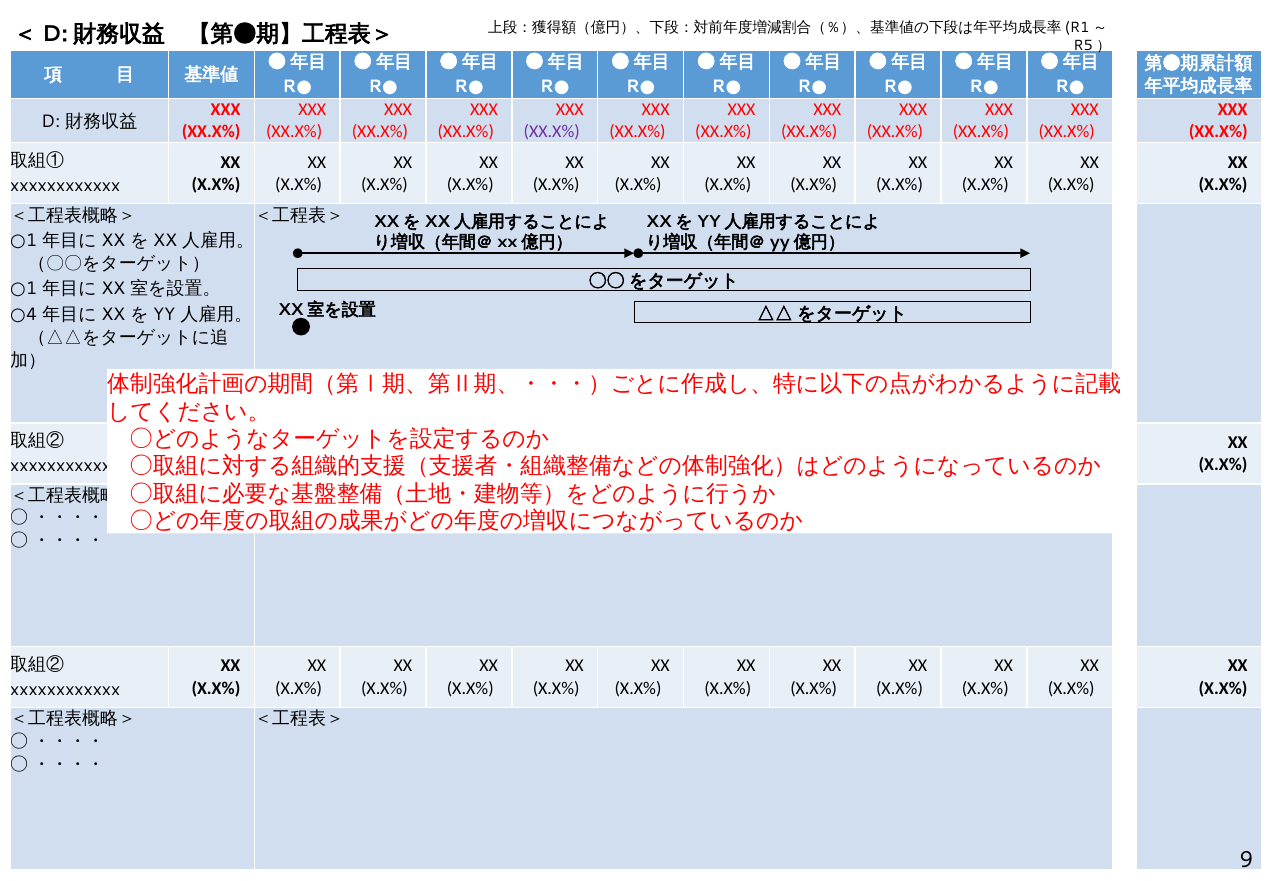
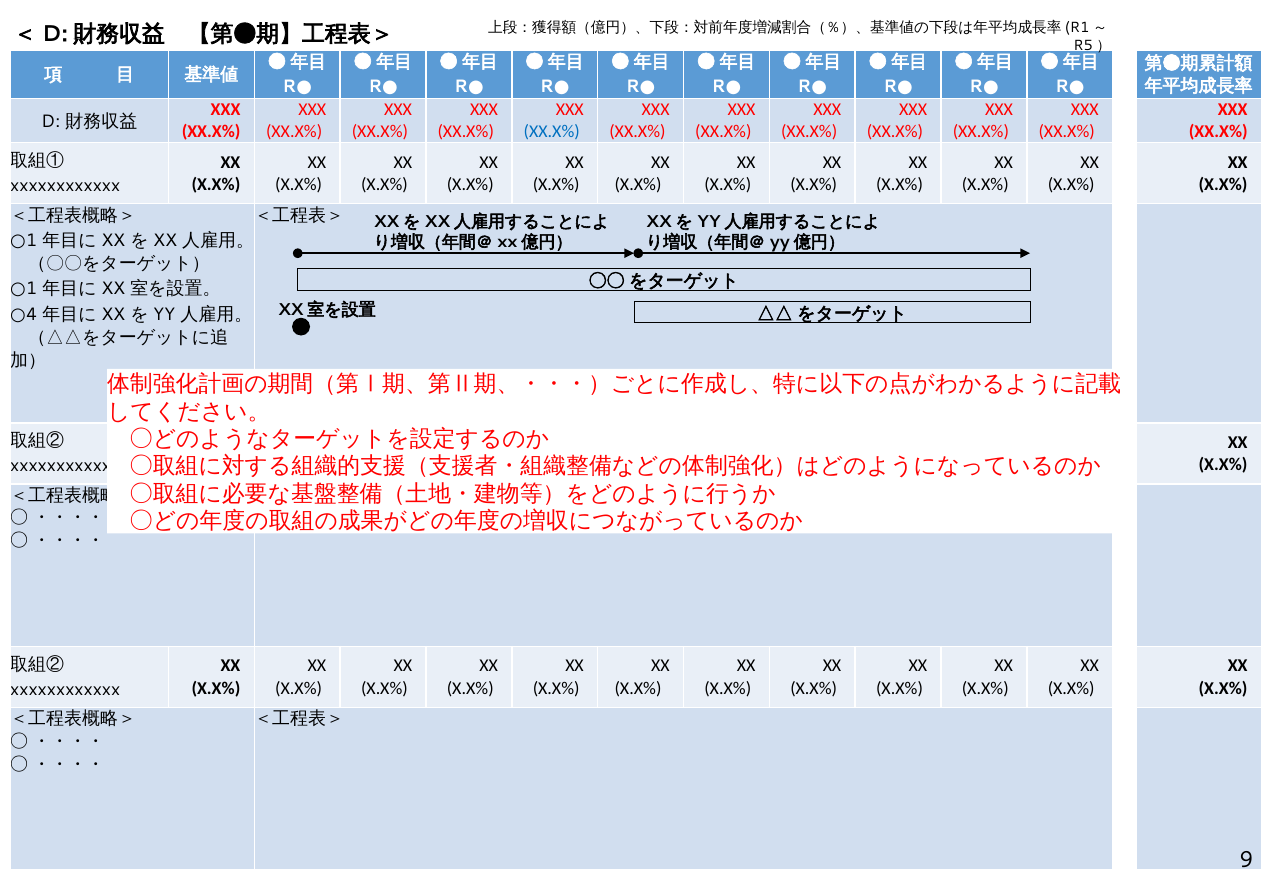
XX.X% at (552, 132) colour: purple -> blue
